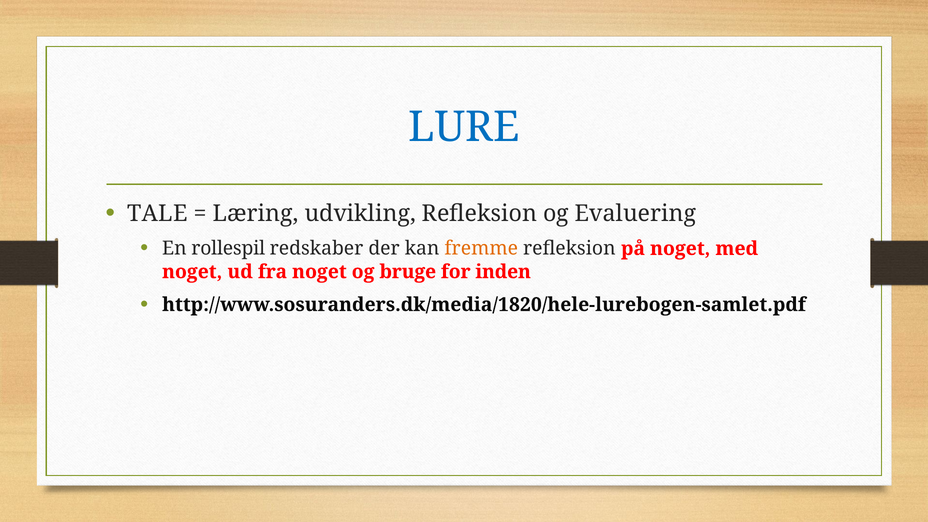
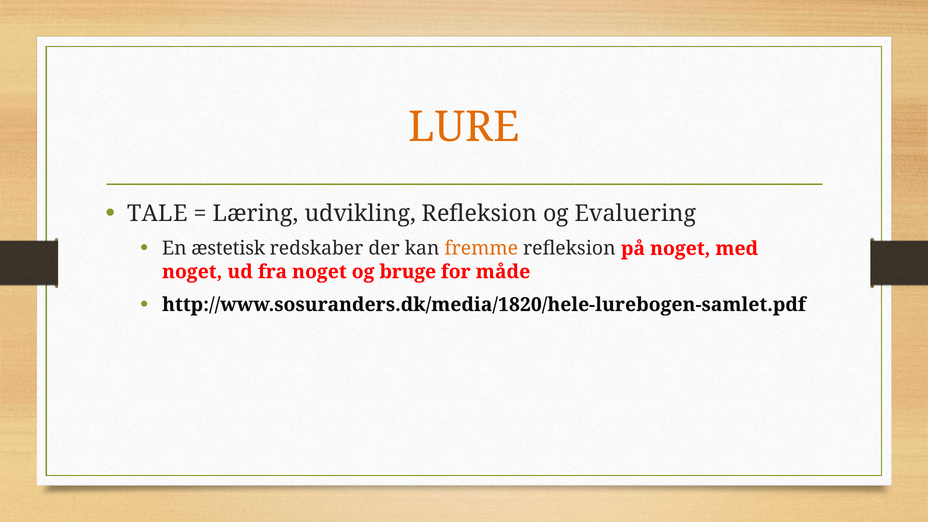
LURE colour: blue -> orange
rollespil: rollespil -> æstetisk
inden: inden -> måde
